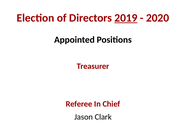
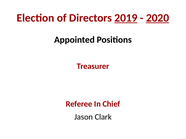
2020 underline: none -> present
